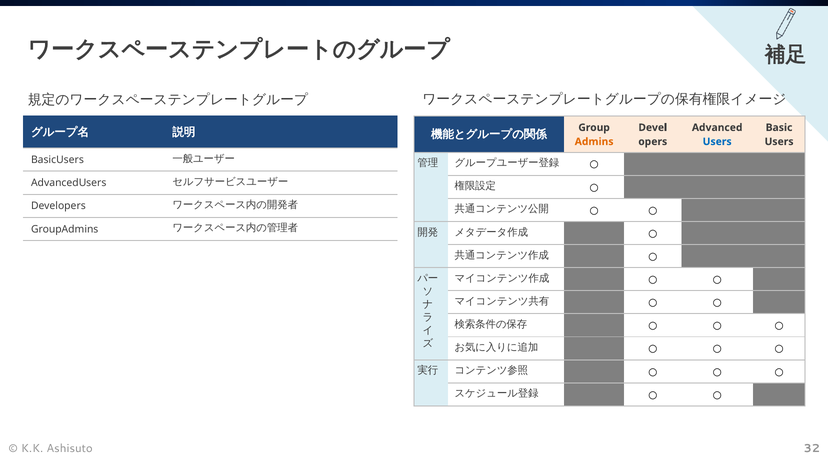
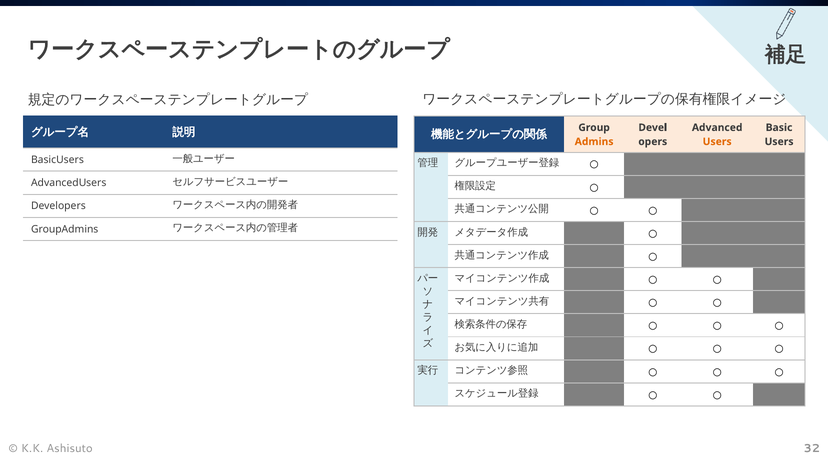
Users at (717, 142) colour: blue -> orange
